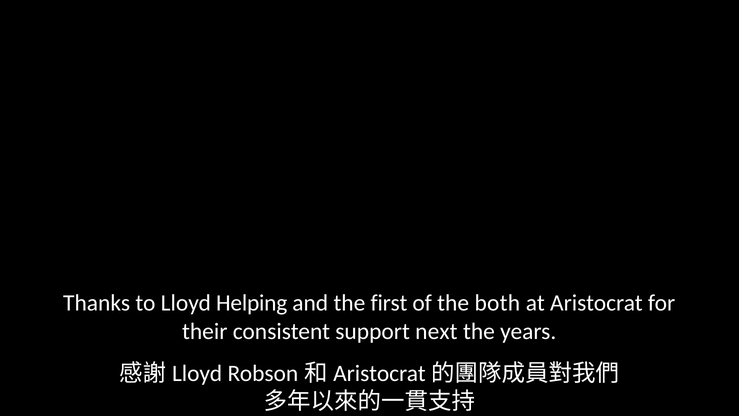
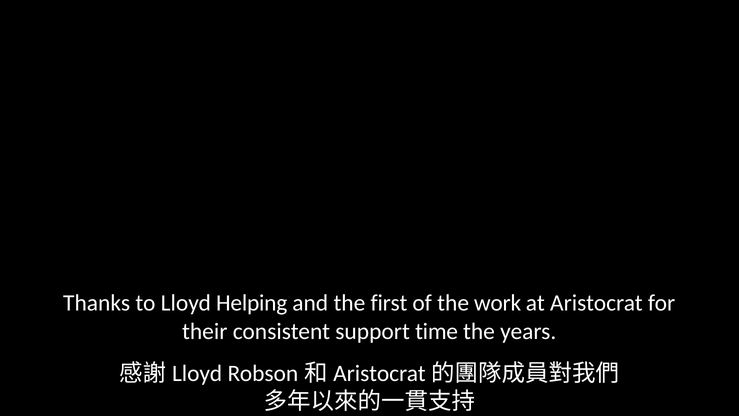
both: both -> work
next: next -> time
